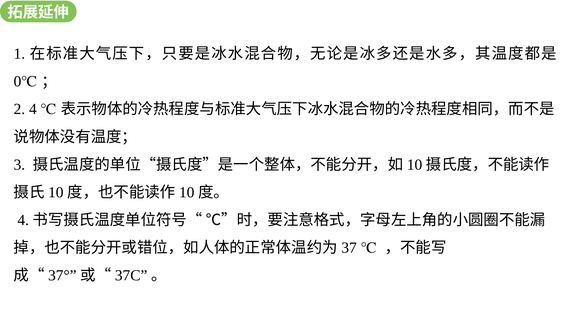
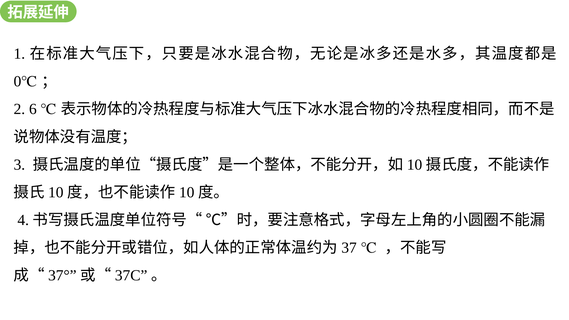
4: 4 -> 6
